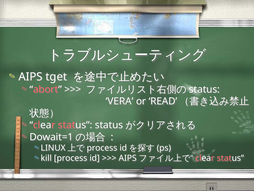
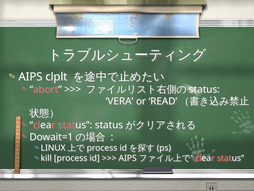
tget: tget -> clplt
